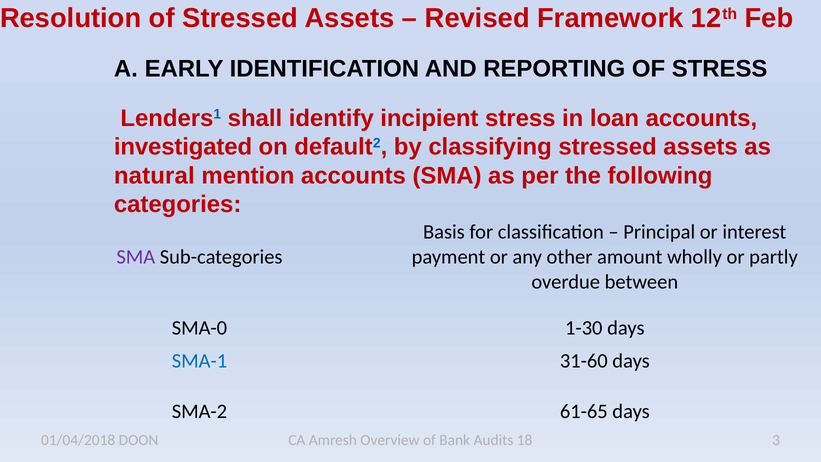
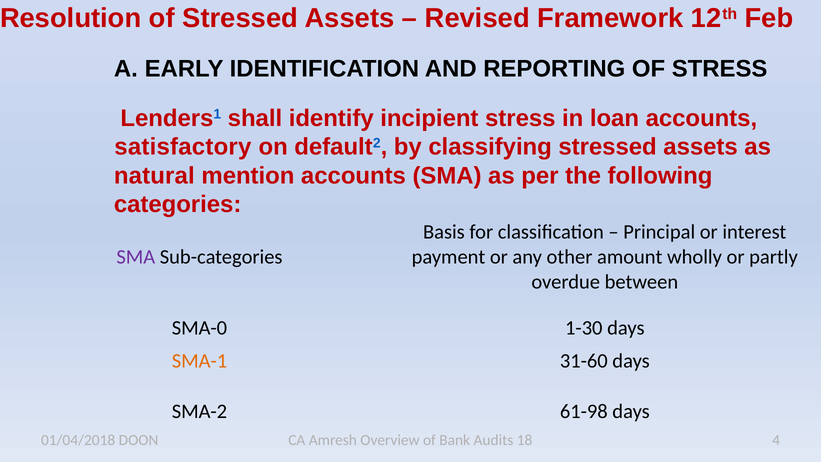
investigated: investigated -> satisfactory
SMA-1 colour: blue -> orange
61-65: 61-65 -> 61-98
3: 3 -> 4
